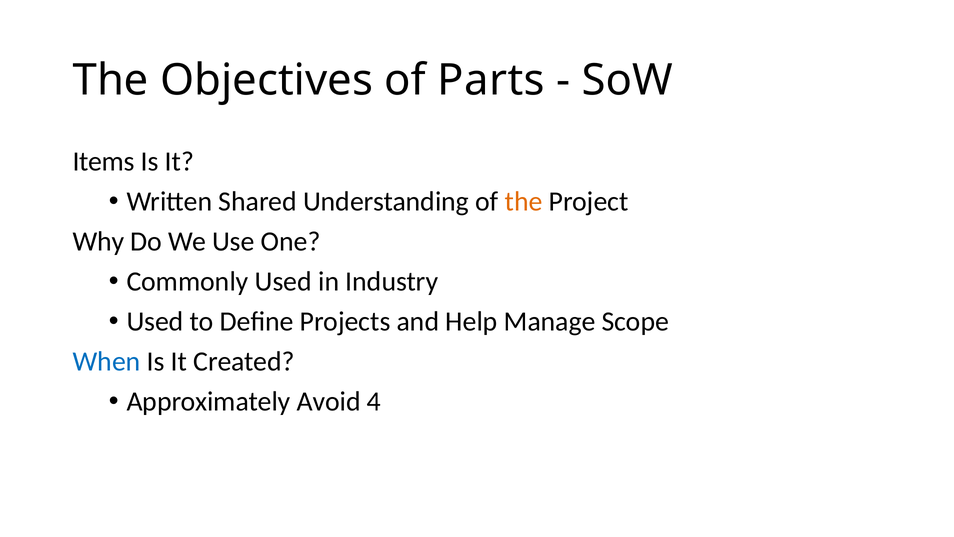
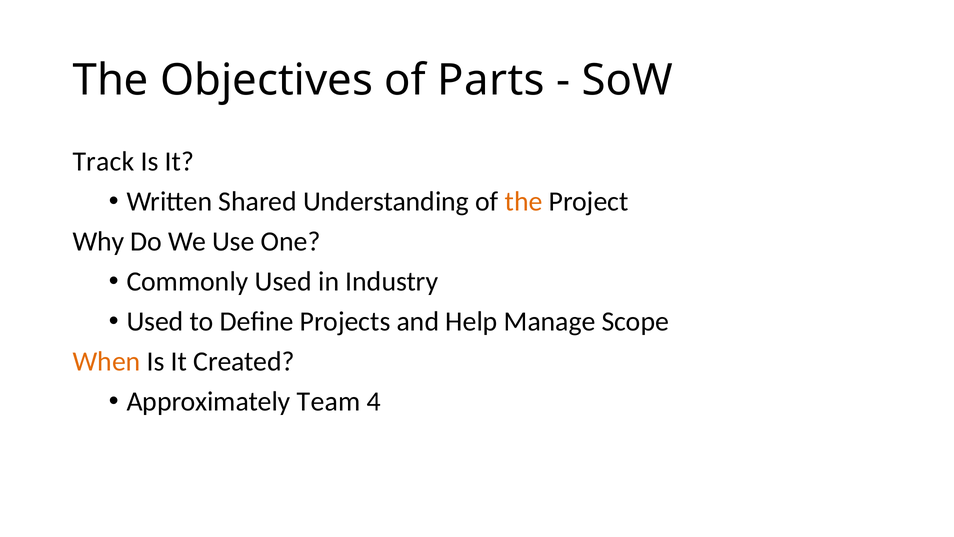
Items: Items -> Track
When colour: blue -> orange
Avoid: Avoid -> Team
